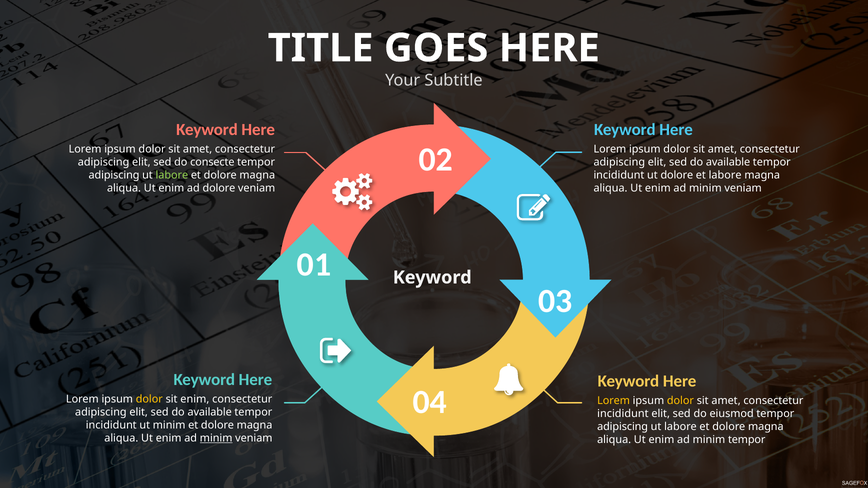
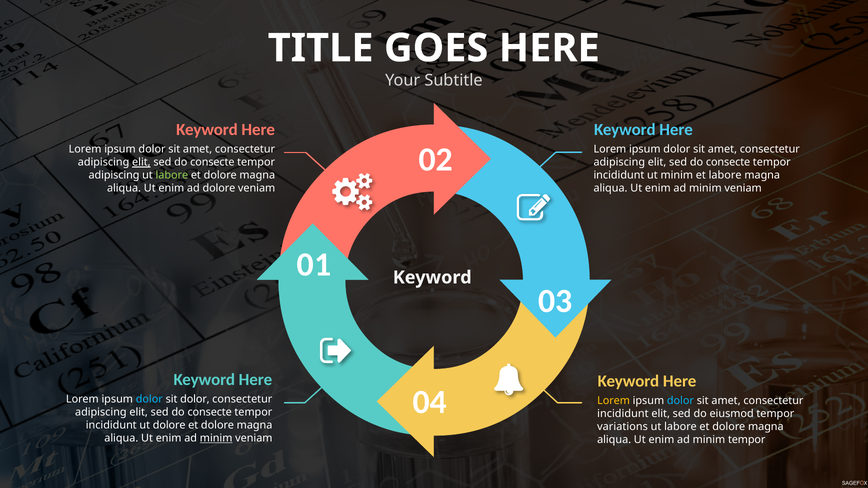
elit at (141, 162) underline: none -> present
available at (728, 162): available -> consecte
ut dolore: dolore -> minim
dolor at (149, 399) colour: yellow -> light blue
sit enim: enim -> dolor
dolor at (680, 401) colour: yellow -> light blue
available at (210, 412): available -> consecte
ut minim: minim -> dolore
adipiscing at (623, 427): adipiscing -> variations
